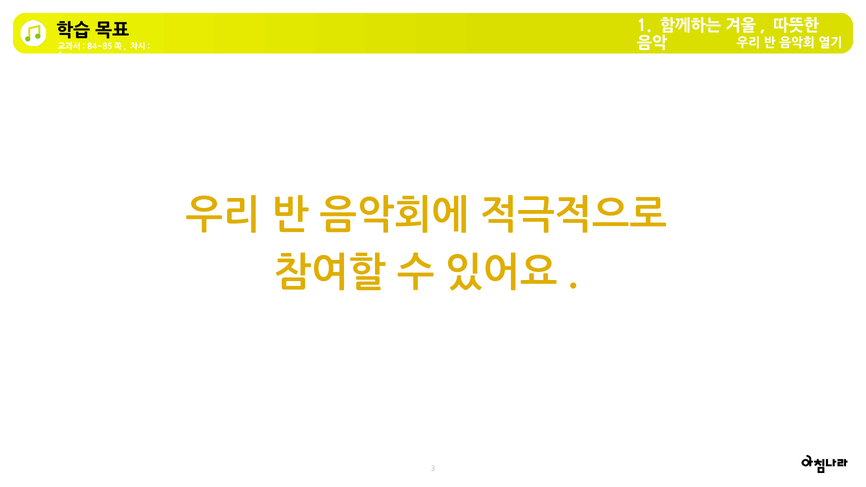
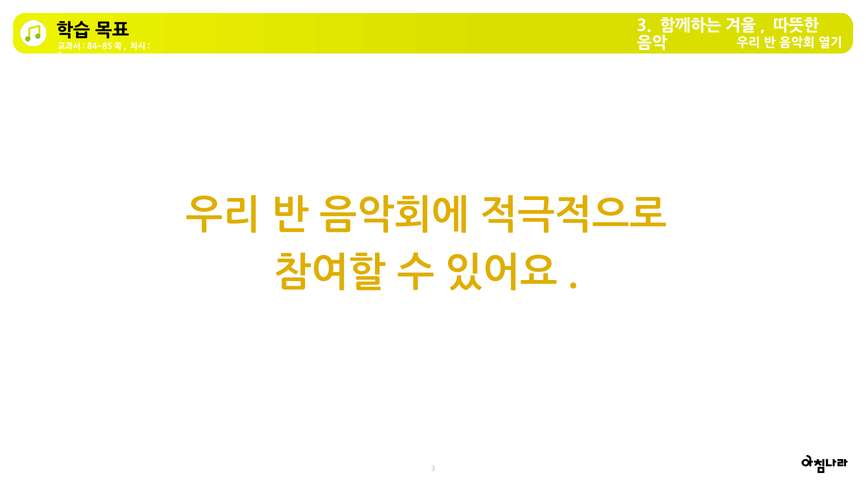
1 at (644, 26): 1 -> 3
